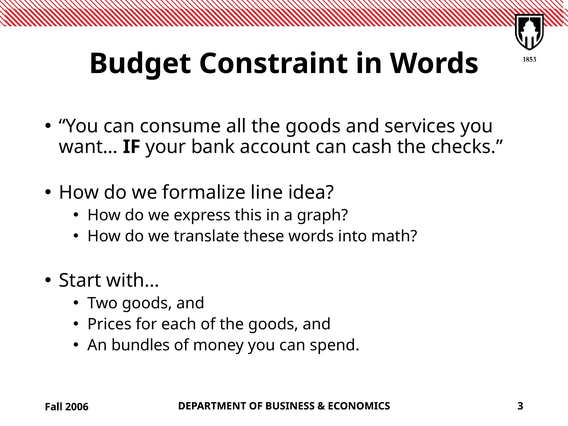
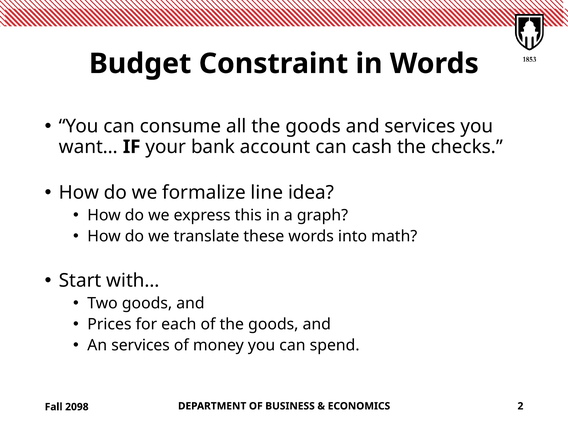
An bundles: bundles -> services
3: 3 -> 2
2006: 2006 -> 2098
